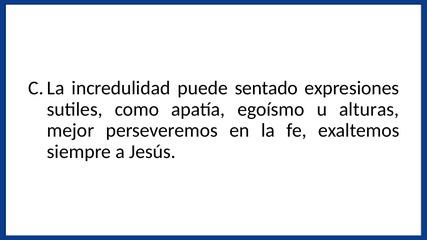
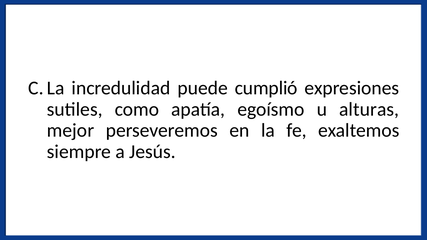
sentado: sentado -> cumplió
